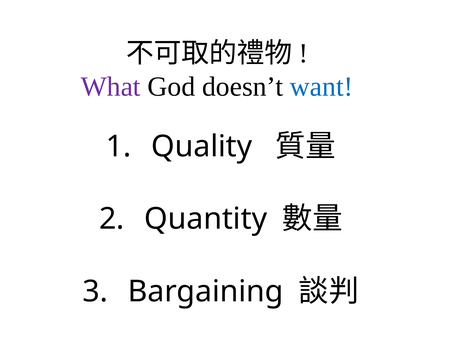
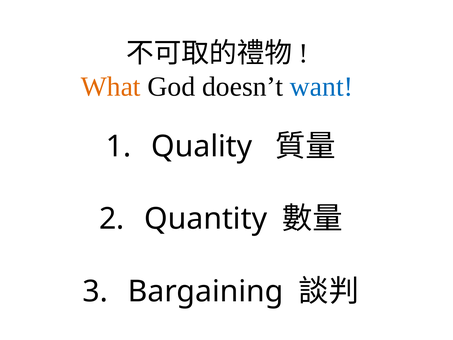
What colour: purple -> orange
